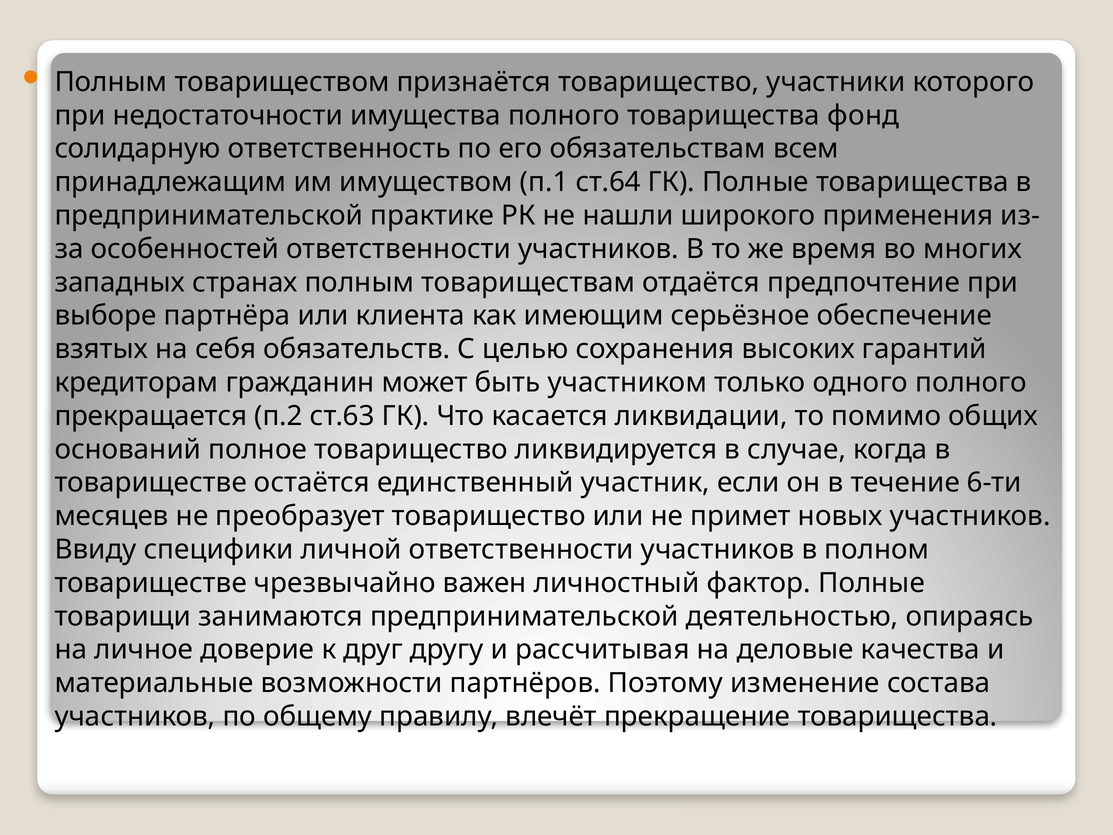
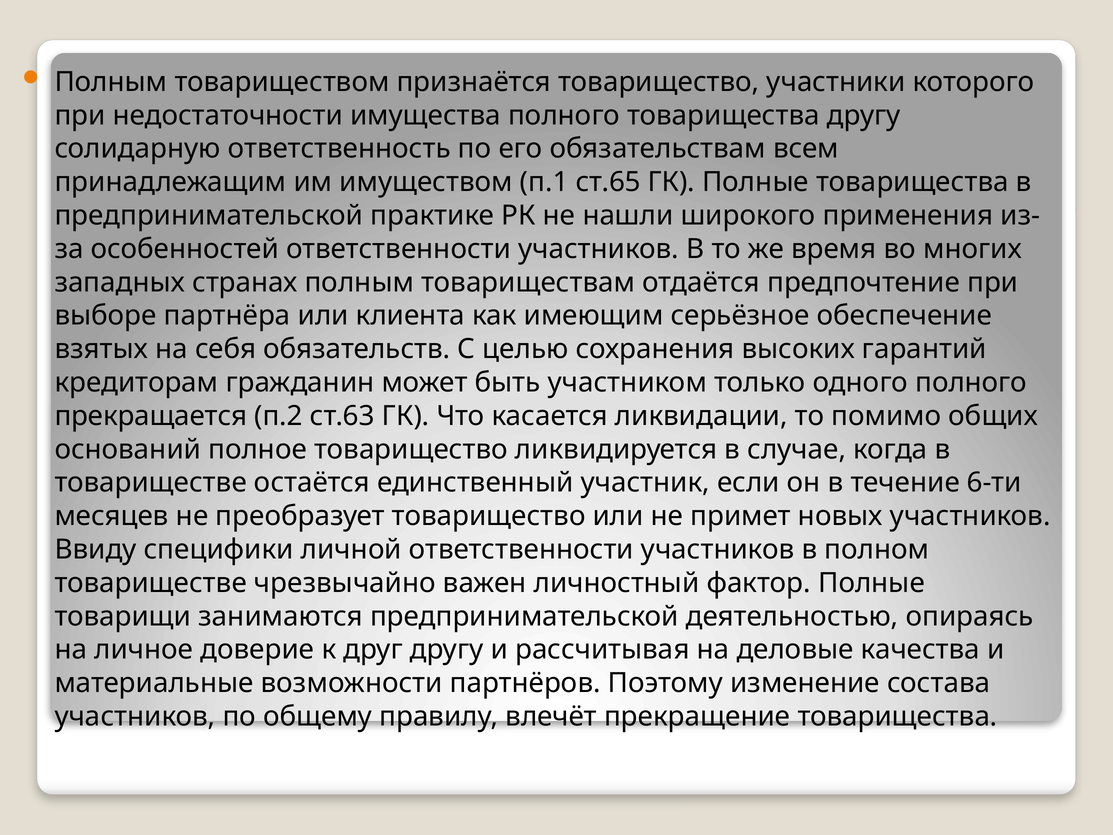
товарищества фонд: фонд -> другу
ст.64: ст.64 -> ст.65
